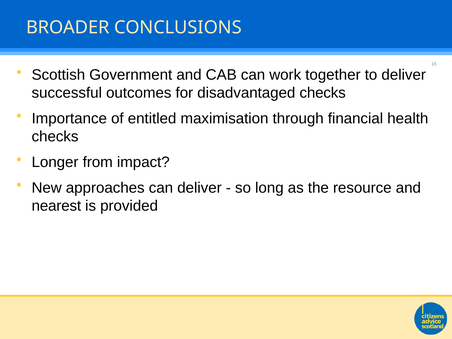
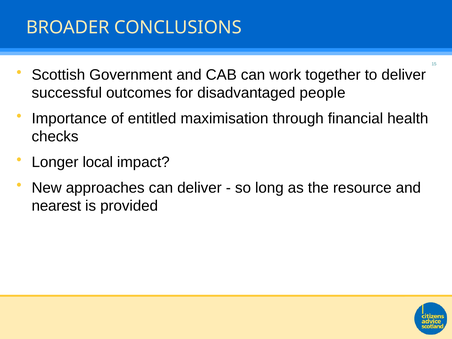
disadvantaged checks: checks -> people
from: from -> local
